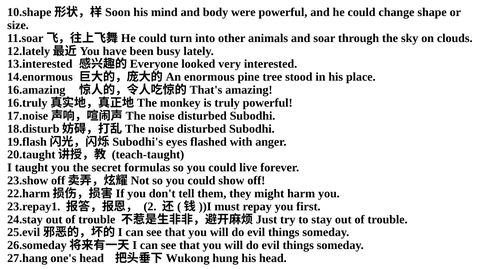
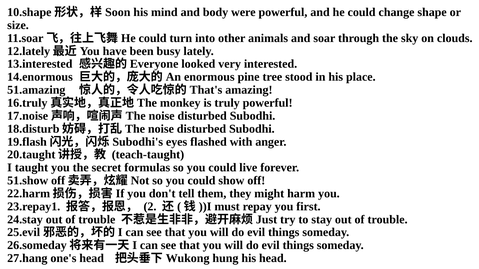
16.amazing: 16.amazing -> 51.amazing
23.show: 23.show -> 51.show
